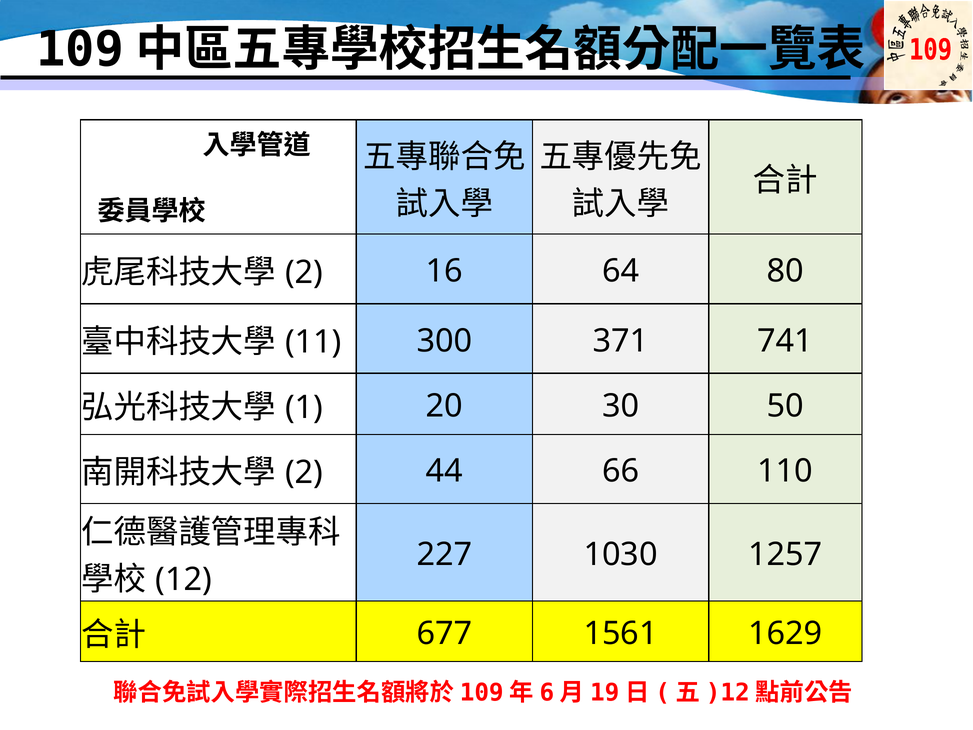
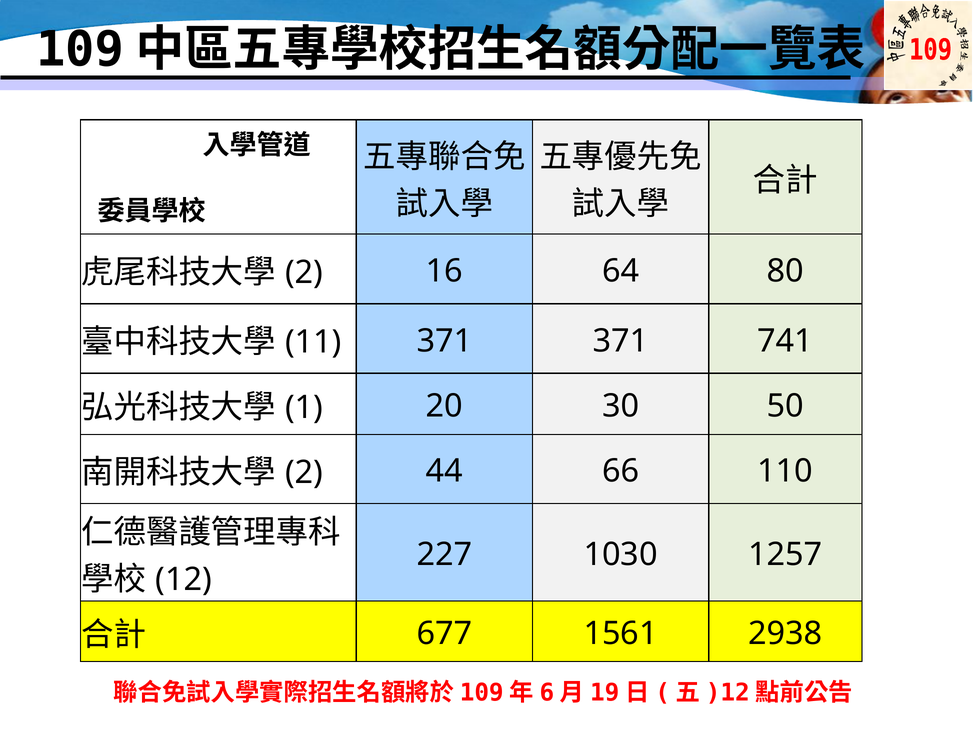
300 at (444, 341): 300 -> 371
1629: 1629 -> 2938
